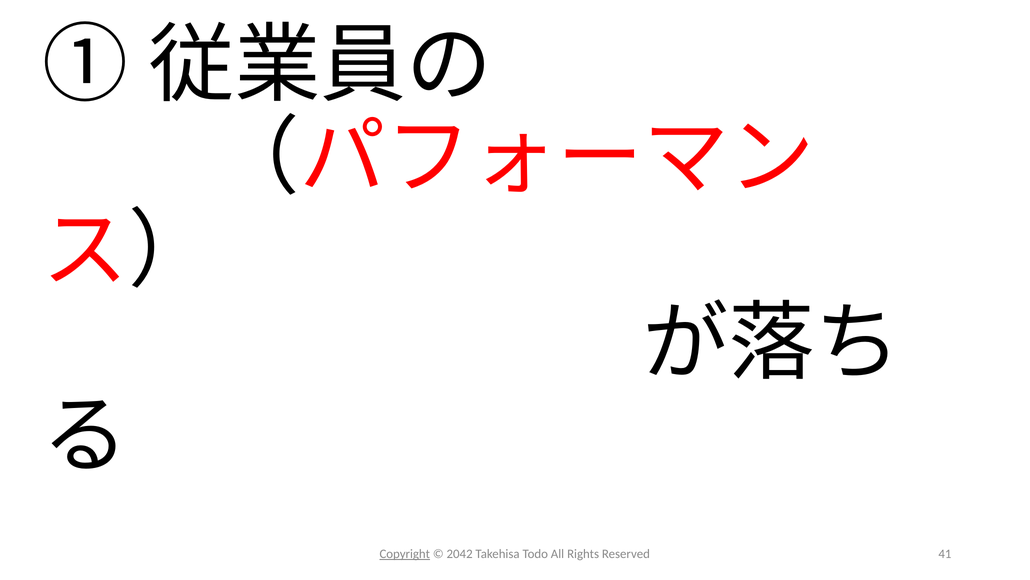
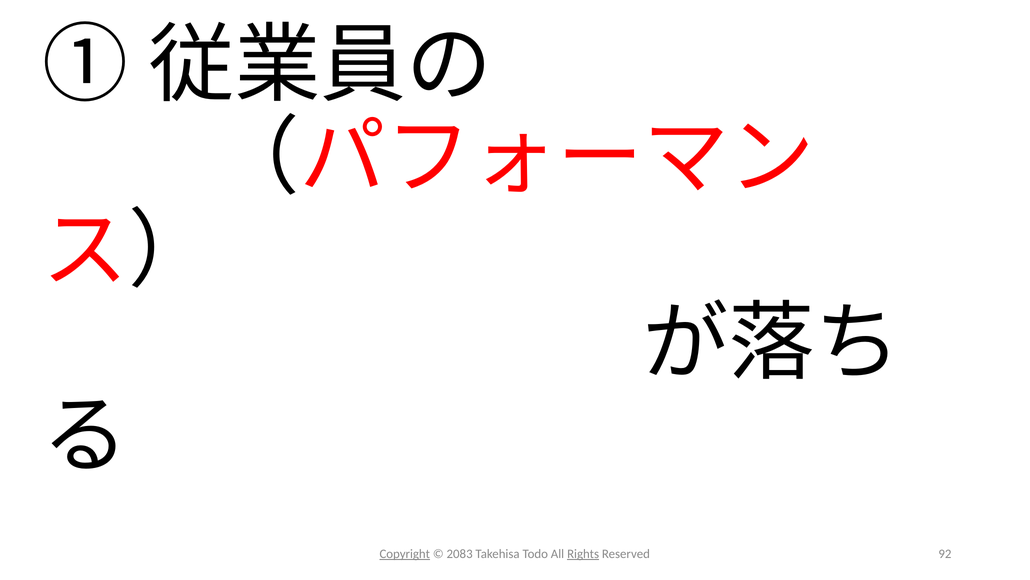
2042: 2042 -> 2083
Rights underline: none -> present
41: 41 -> 92
